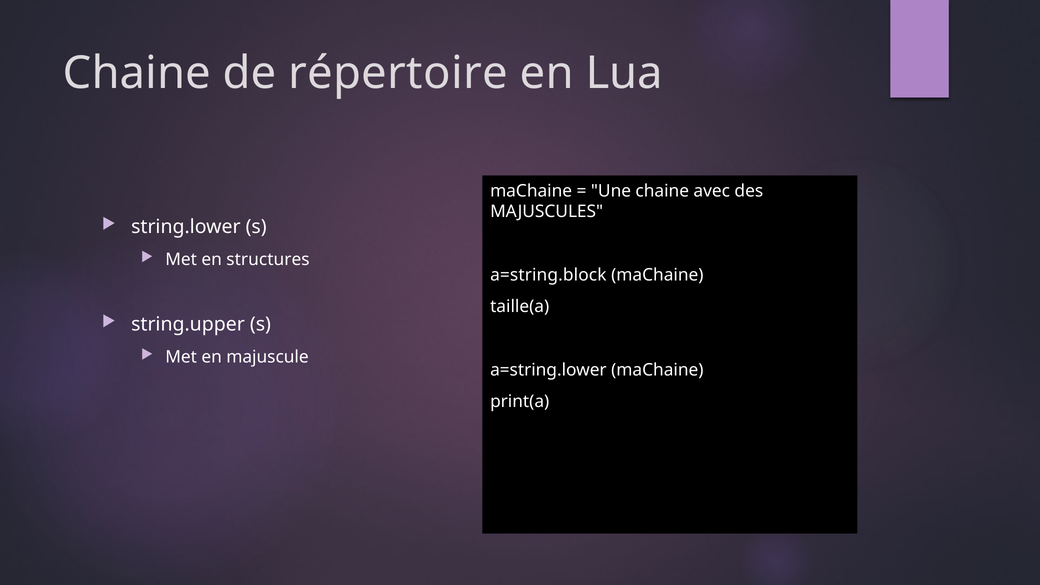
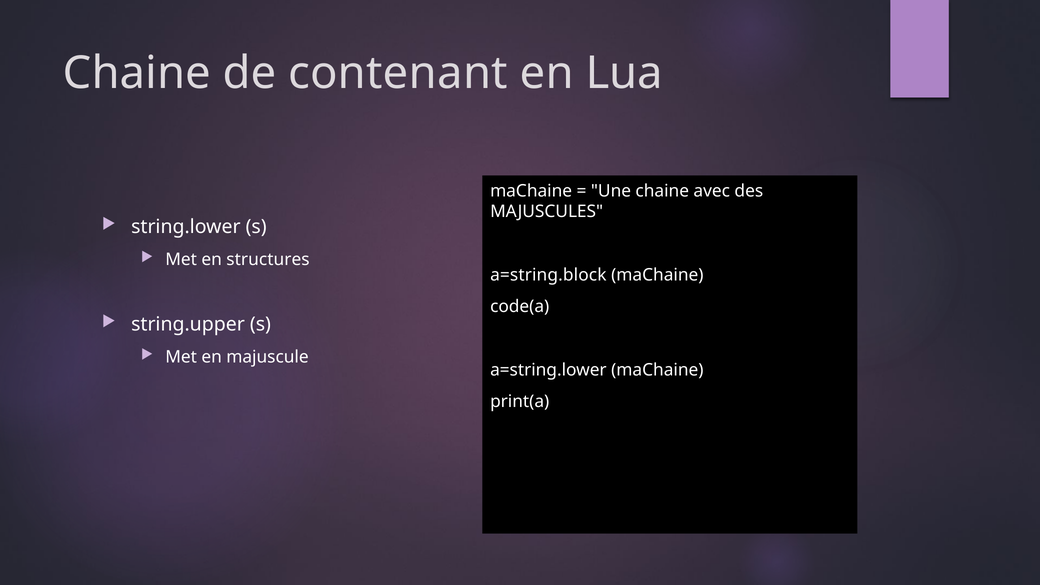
répertoire: répertoire -> contenant
taille(a: taille(a -> code(a
